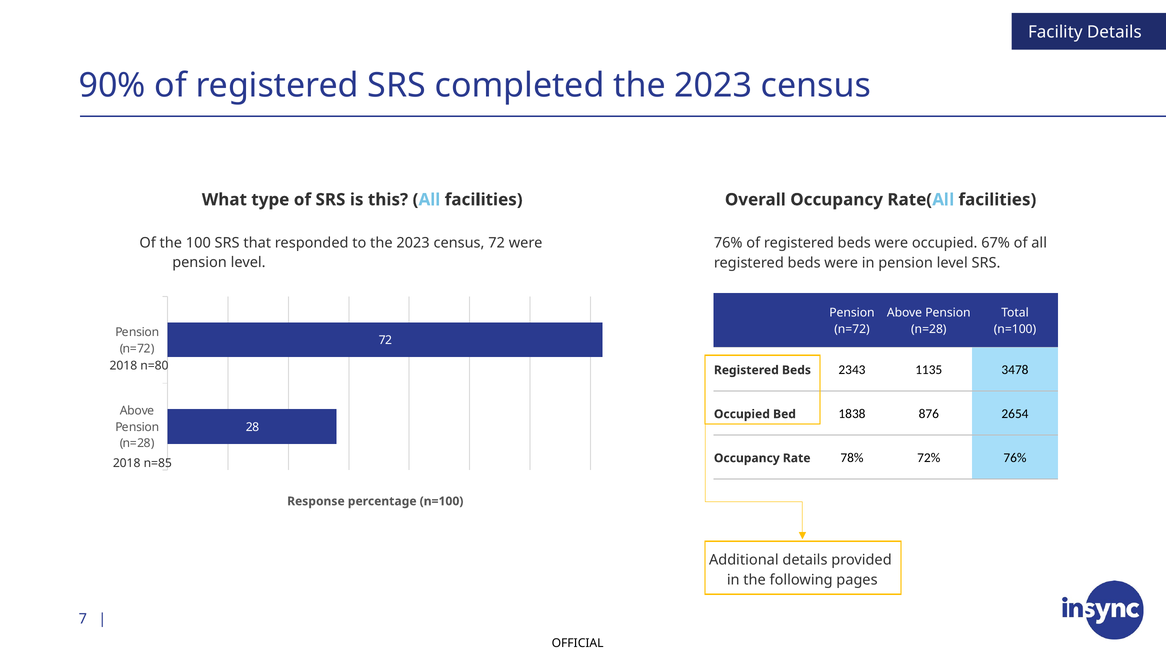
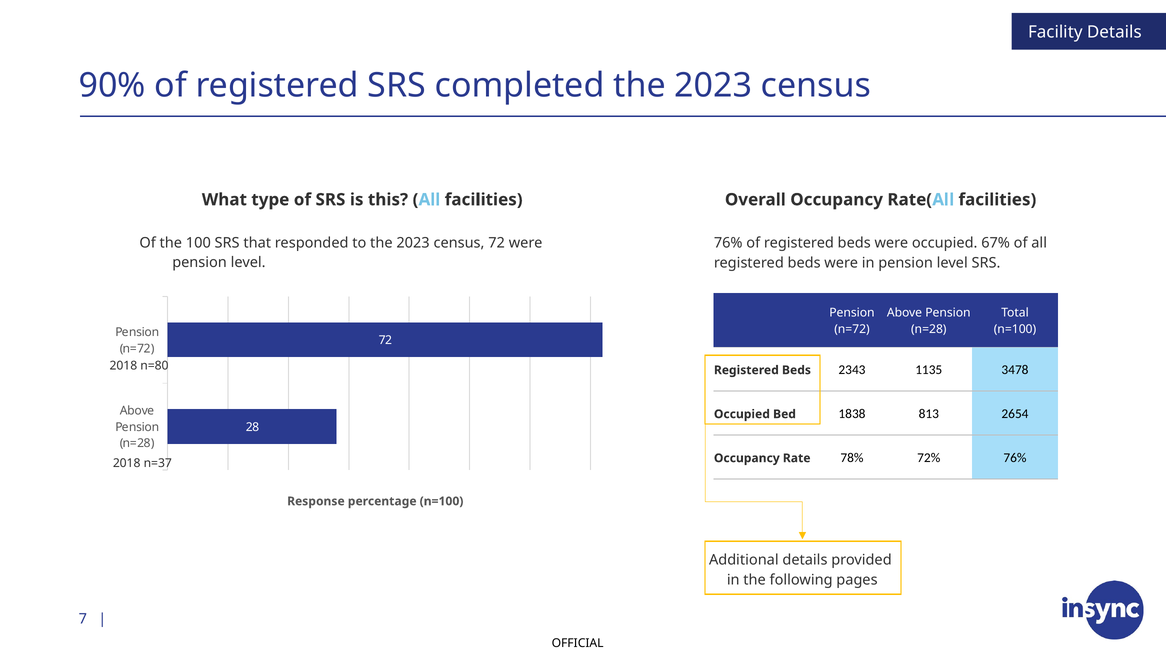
876: 876 -> 813
n=85: n=85 -> n=37
